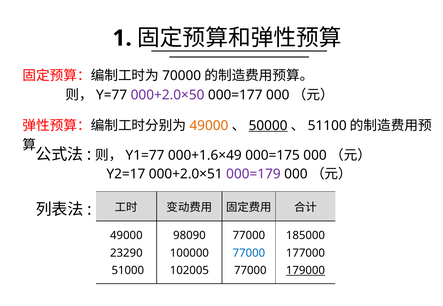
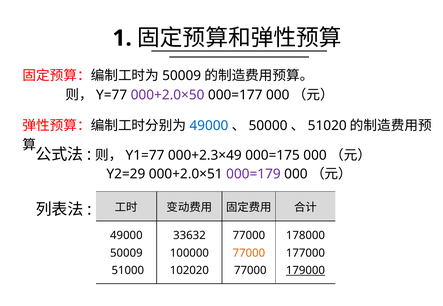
70000 at (182, 76): 70000 -> 50009
49000 at (209, 126) colour: orange -> blue
50000 underline: present -> none
51100: 51100 -> 51020
000+1.6×49: 000+1.6×49 -> 000+2.3×49
Y2=17: Y2=17 -> Y2=29
98090: 98090 -> 33632
185000: 185000 -> 178000
23290 at (126, 254): 23290 -> 50009
77000 at (249, 254) colour: blue -> orange
102005: 102005 -> 102020
